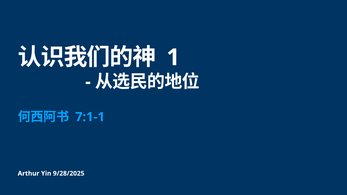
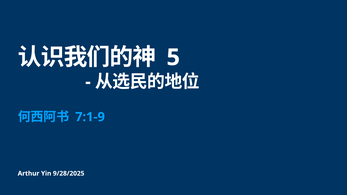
1: 1 -> 5
7:1-1: 7:1-1 -> 7:1-9
